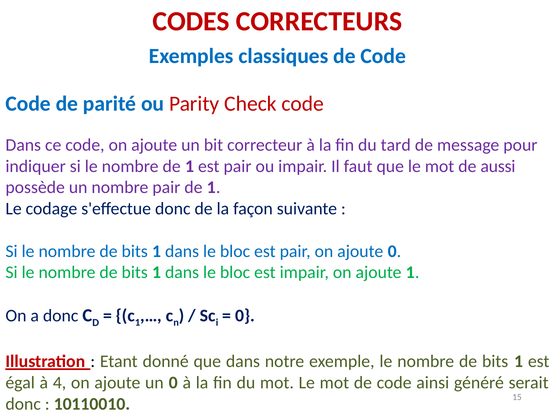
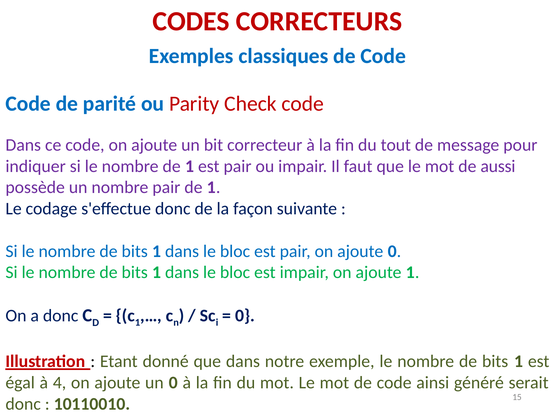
tard: tard -> tout
